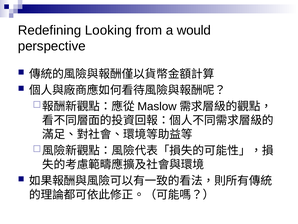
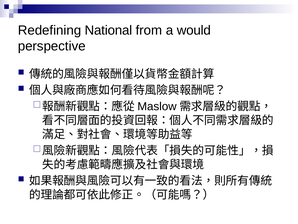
Looking: Looking -> National
